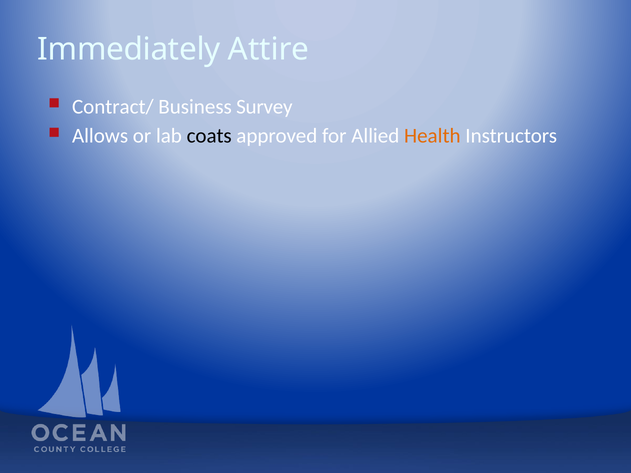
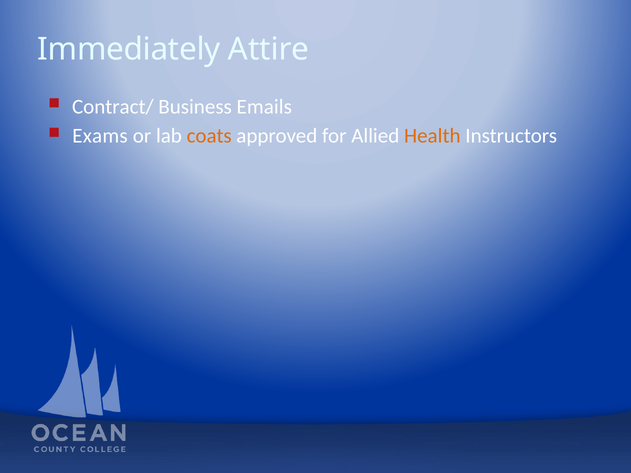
Survey: Survey -> Emails
Allows: Allows -> Exams
coats colour: black -> orange
